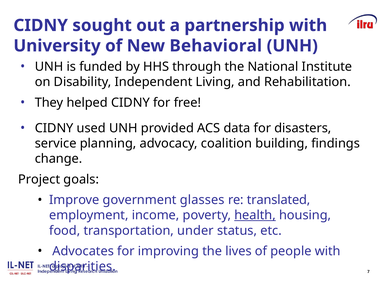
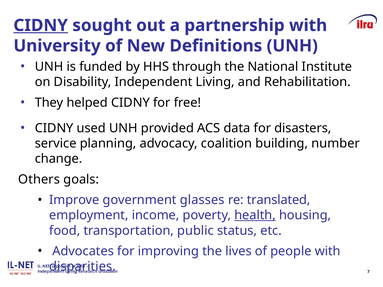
CIDNY at (41, 25) underline: none -> present
Behavioral: Behavioral -> Definitions
findings: findings -> number
Project: Project -> Others
under: under -> public
